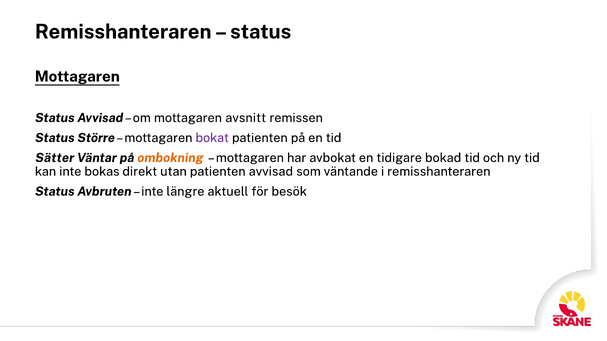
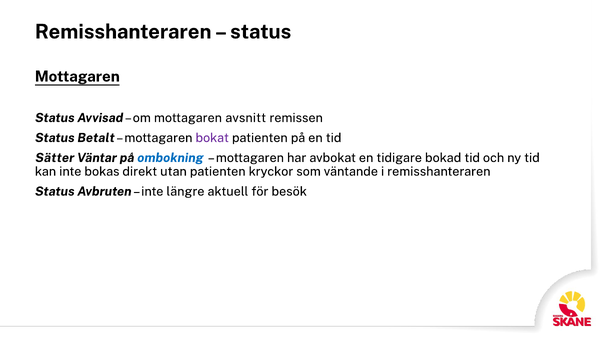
Större: Större -> Betalt
ombokning colour: orange -> blue
patienten avvisad: avvisad -> kryckor
